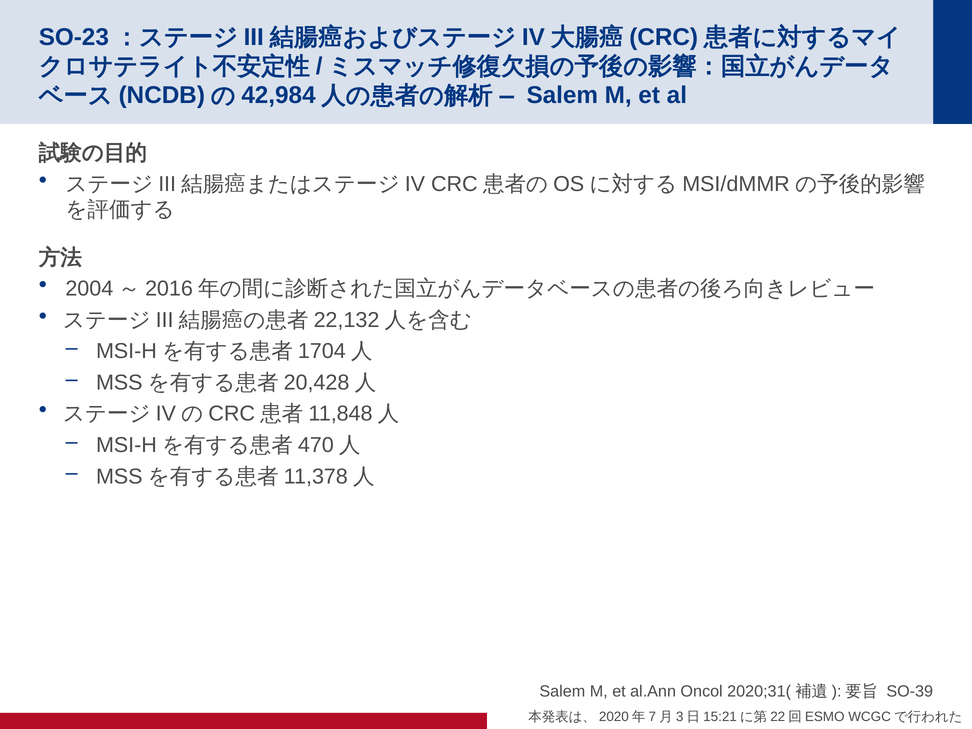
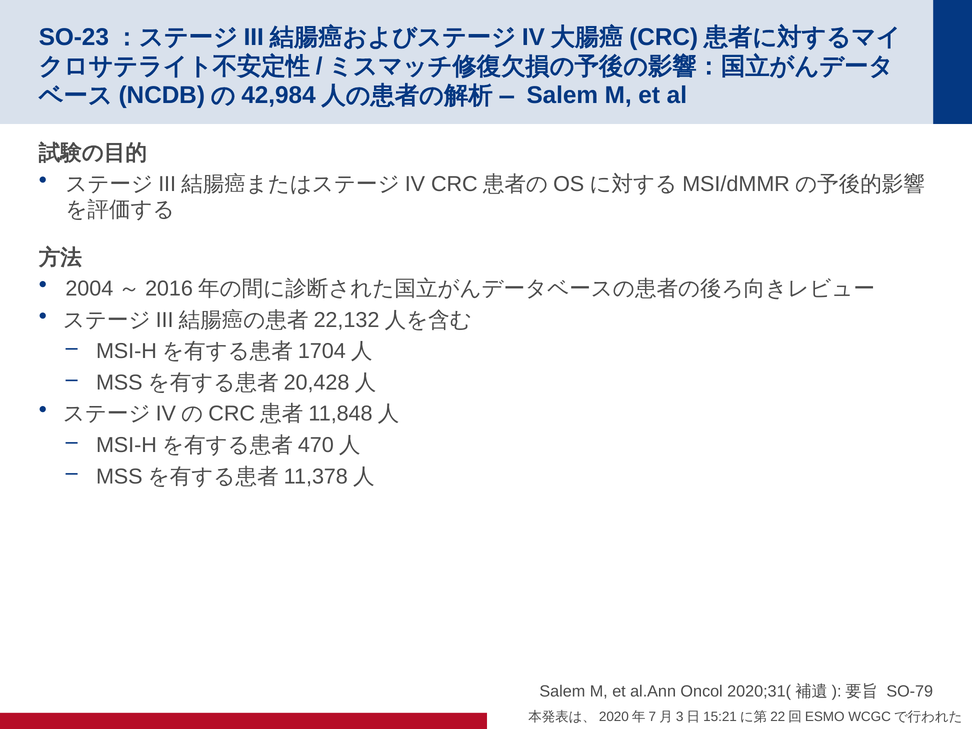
SO-39: SO-39 -> SO-79
